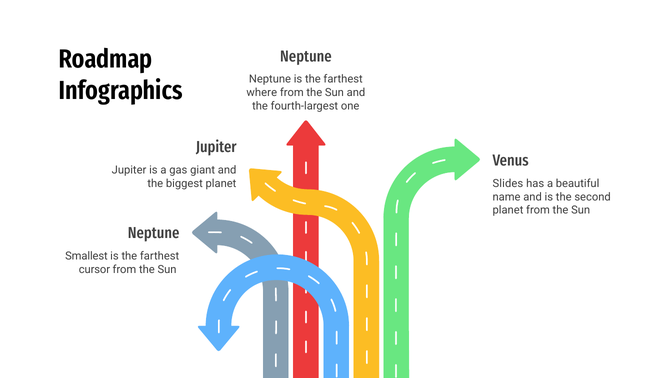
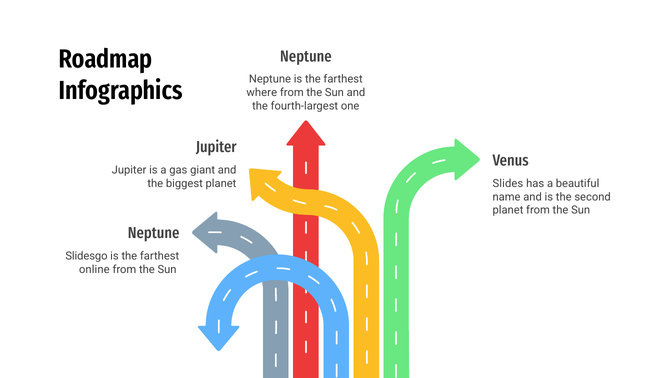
Smallest: Smallest -> Slidesgo
cursor: cursor -> online
